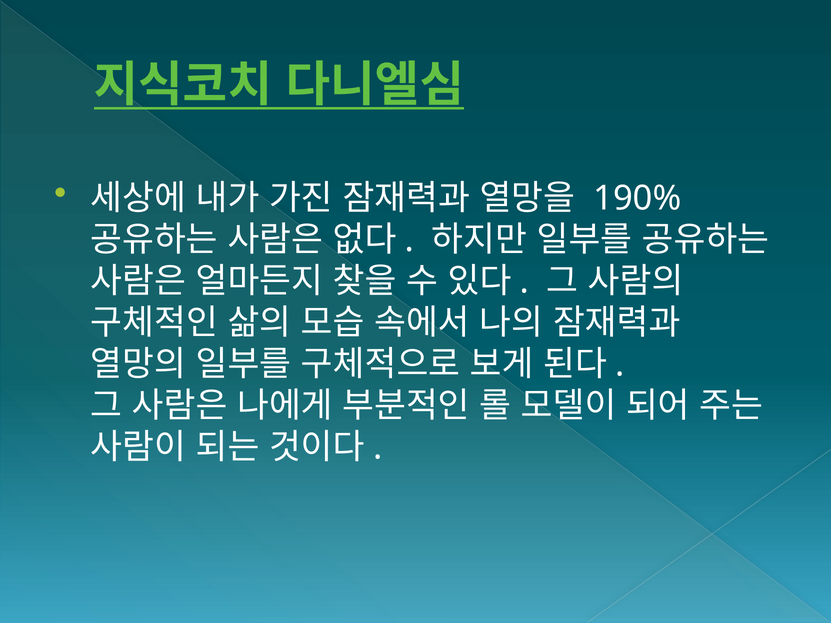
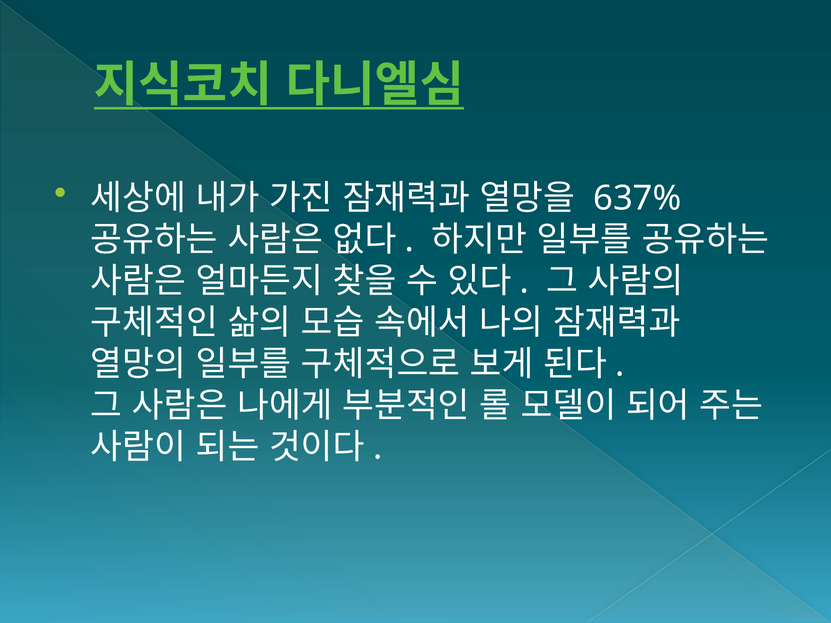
190%: 190% -> 637%
